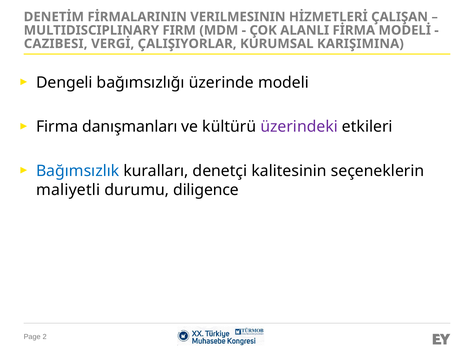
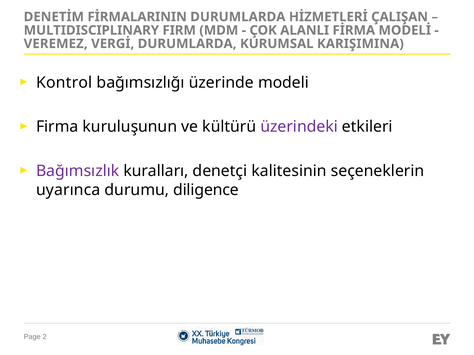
FİRMALARININ VERILMESININ: VERILMESININ -> DURUMLARDA
CAZIBESI: CAZIBESI -> VEREMEZ
VERGİ ÇALIŞIYORLAR: ÇALIŞIYORLAR -> DURUMLARDA
Dengeli: Dengeli -> Kontrol
danışmanları: danışmanları -> kuruluşunun
Bağımsızlık colour: blue -> purple
maliyetli: maliyetli -> uyarınca
